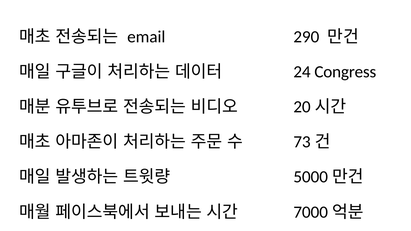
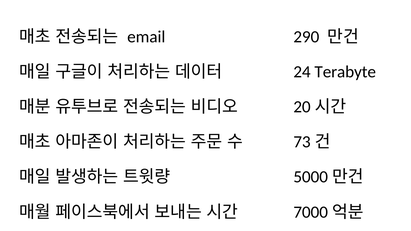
Congress: Congress -> Terabyte
